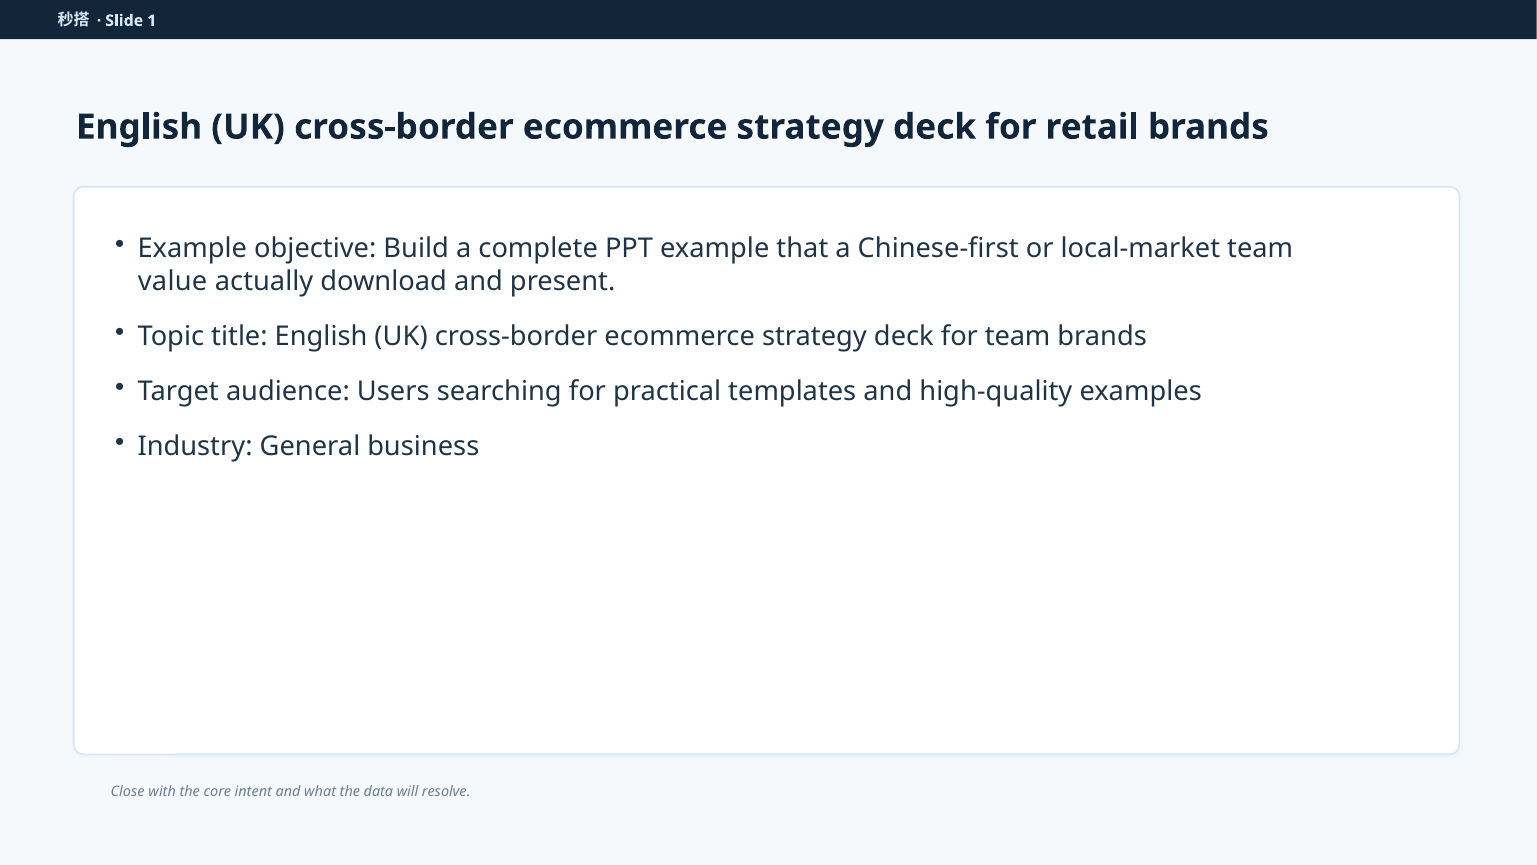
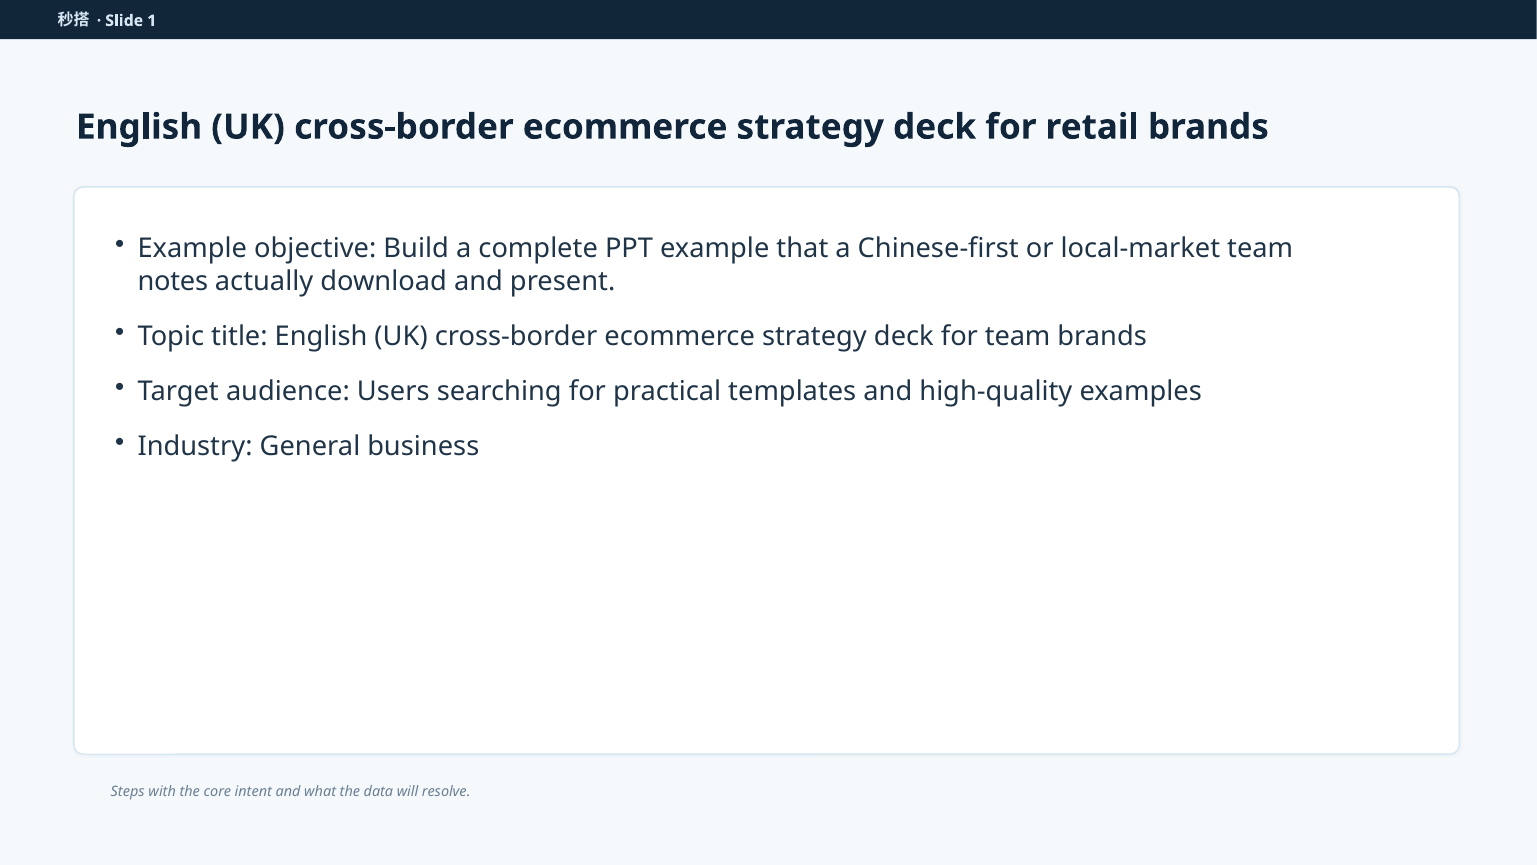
value: value -> notes
Close: Close -> Steps
